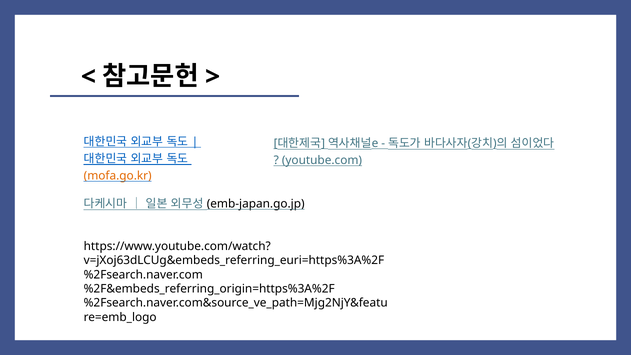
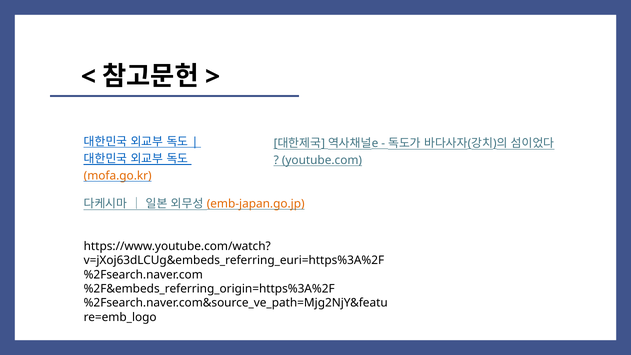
emb-japan.go.jp colour: black -> orange
